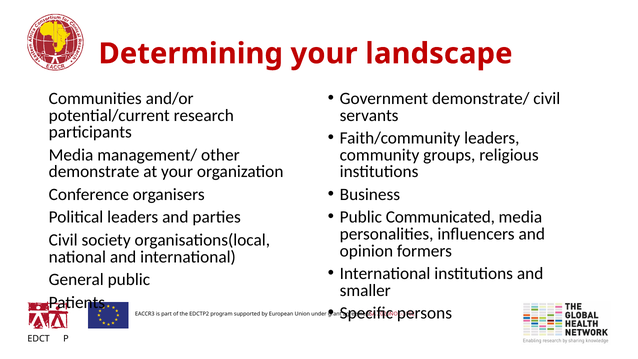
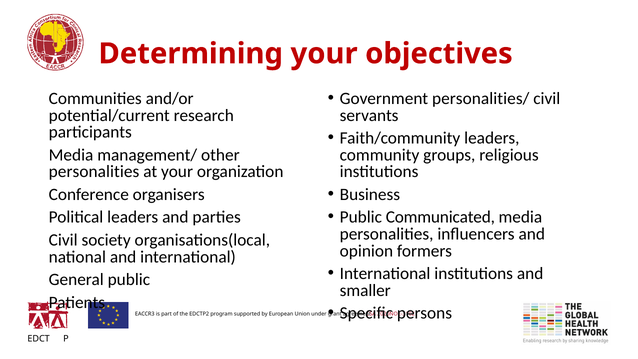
landscape: landscape -> objectives
demonstrate/: demonstrate/ -> personalities/
demonstrate at (94, 172): demonstrate -> personalities
